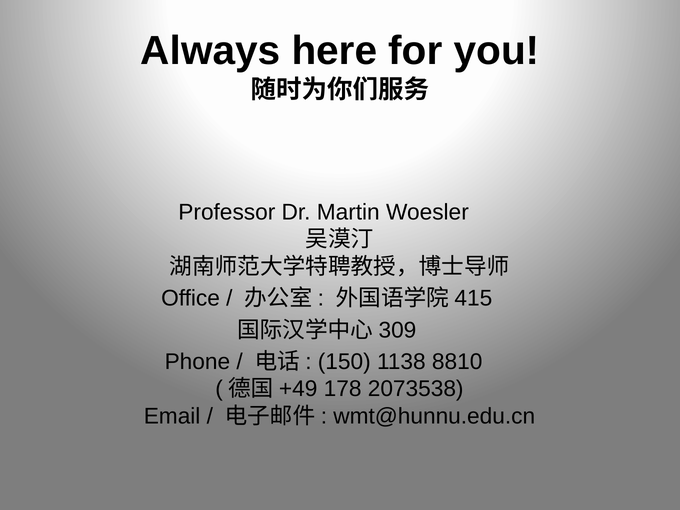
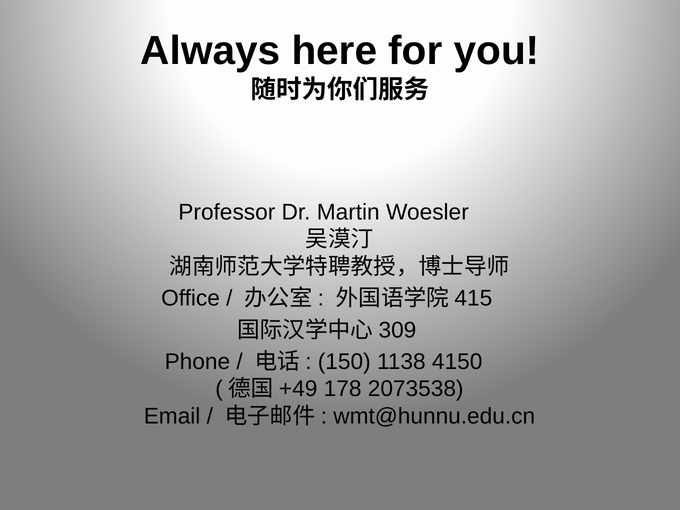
8810: 8810 -> 4150
